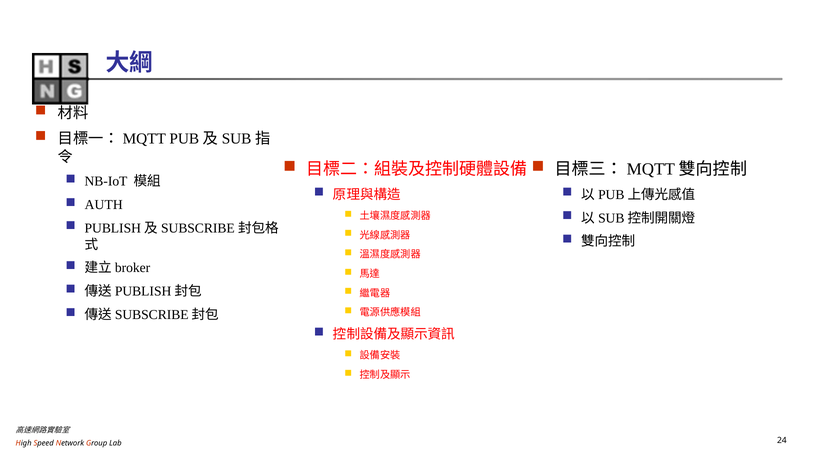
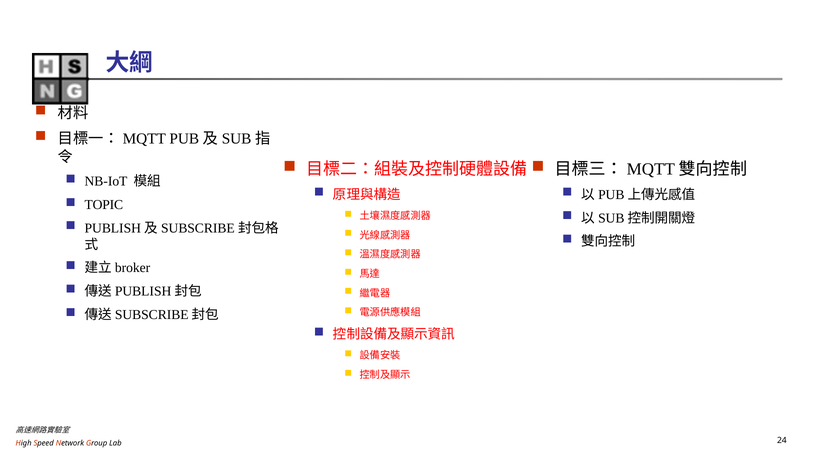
AUTH: AUTH -> TOPIC
